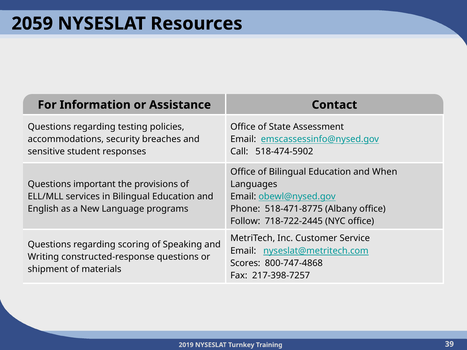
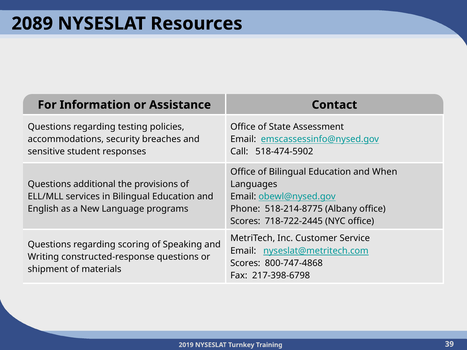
2059: 2059 -> 2089
important: important -> additional
518-471-8775: 518-471-8775 -> 518-214-8775
Follow at (245, 221): Follow -> Scores
217-398-7257: 217-398-7257 -> 217-398-6798
